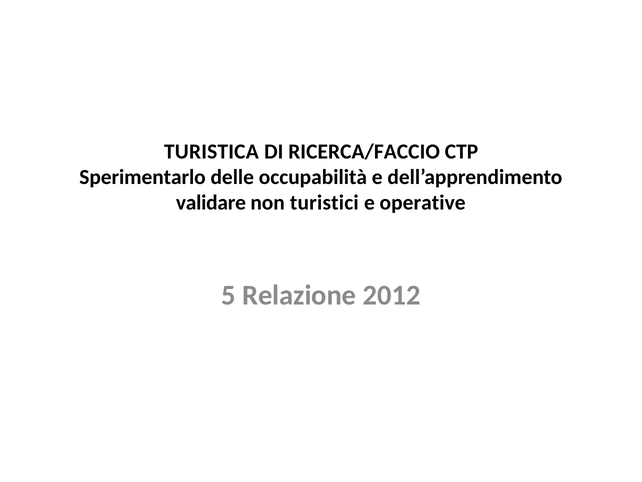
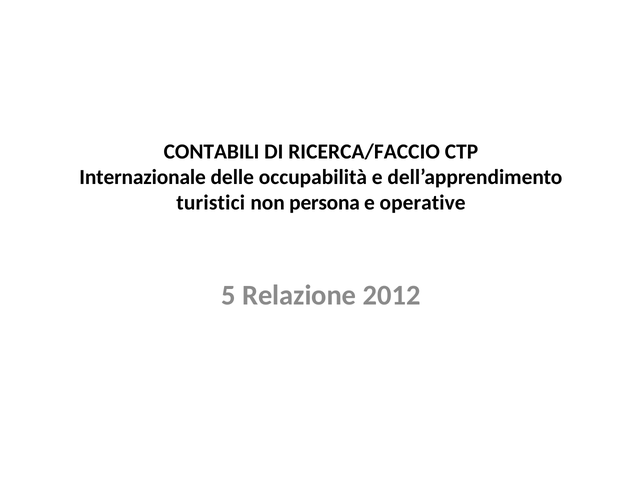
TURISTICA: TURISTICA -> CONTABILI
Sperimentarlo: Sperimentarlo -> Internazionale
validare: validare -> turistici
turistici: turistici -> persona
